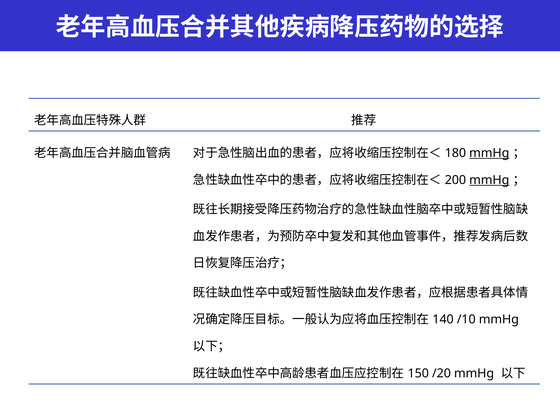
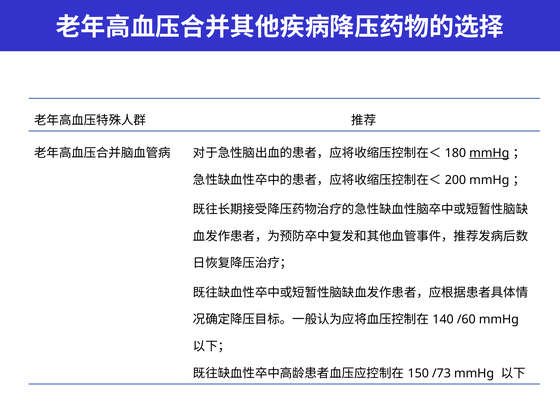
mmHg at (489, 180) underline: present -> none
/10: /10 -> /60
/20: /20 -> /73
